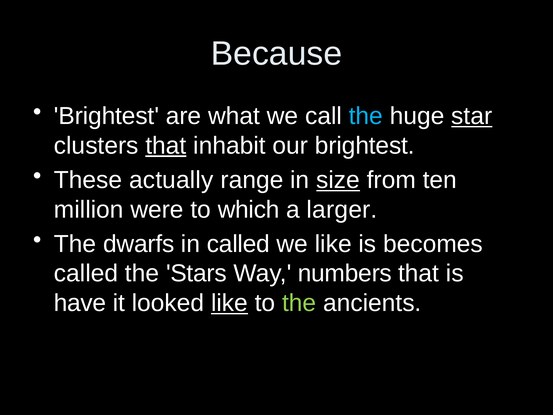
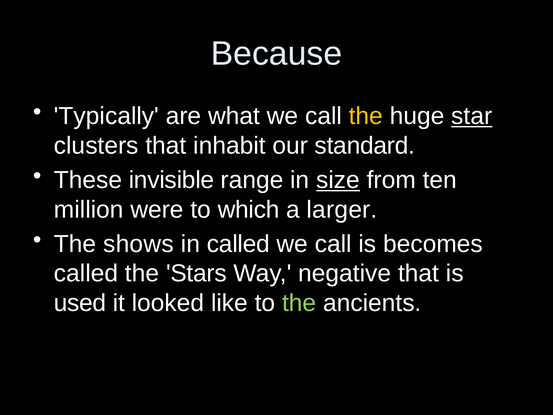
Brightest at (106, 116): Brightest -> Typically
the at (366, 116) colour: light blue -> yellow
that at (166, 146) underline: present -> none
our brightest: brightest -> standard
actually: actually -> invisible
dwarfs: dwarfs -> shows
like at (333, 244): like -> call
numbers: numbers -> negative
have: have -> used
like at (229, 303) underline: present -> none
